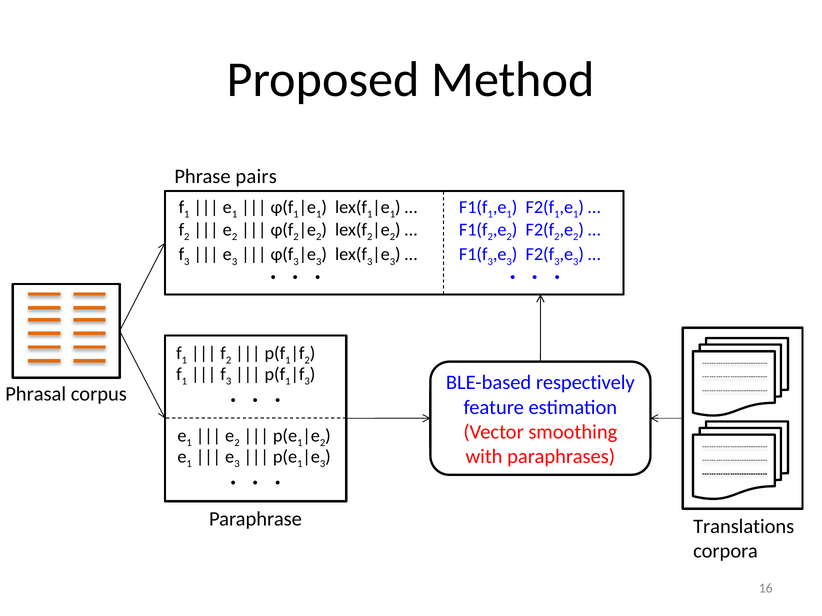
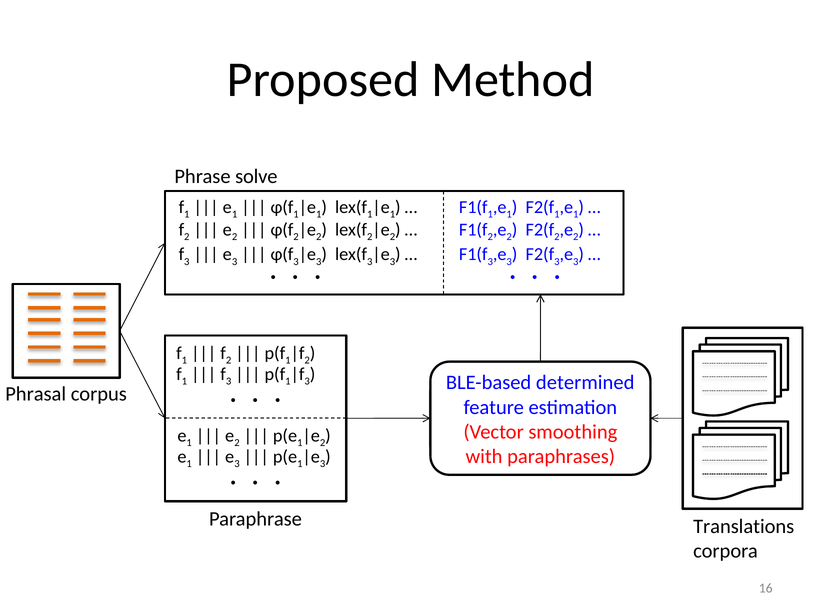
pairs: pairs -> solve
respectively: respectively -> determined
